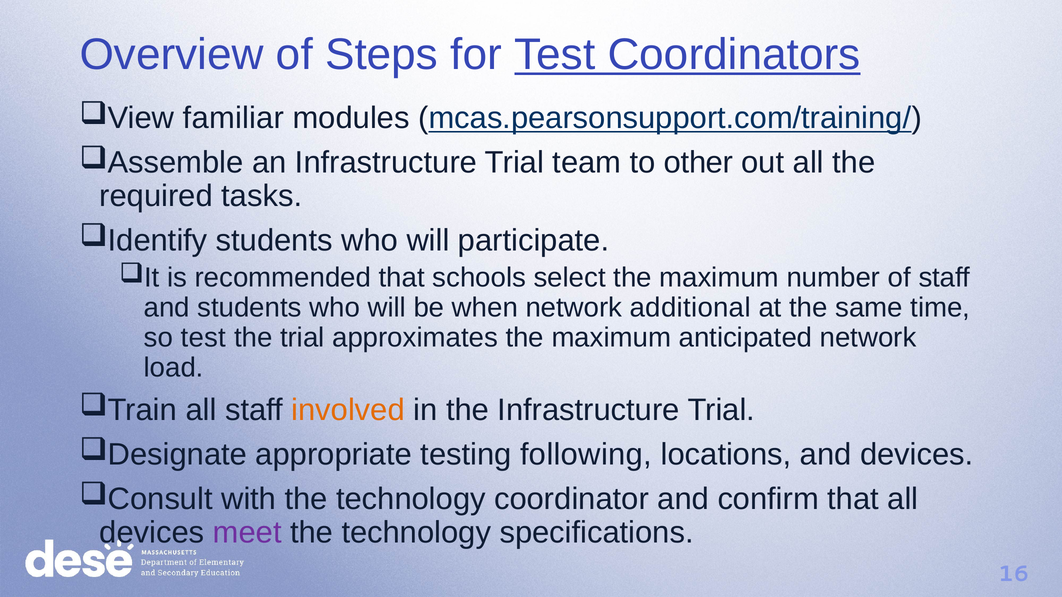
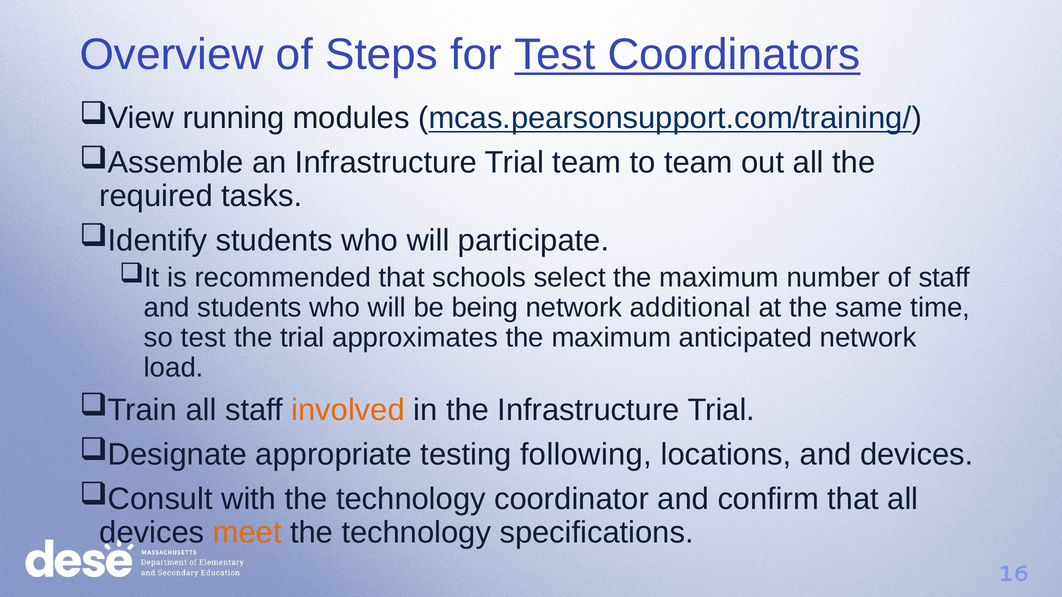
familiar: familiar -> running
to other: other -> team
when: when -> being
meet colour: purple -> orange
